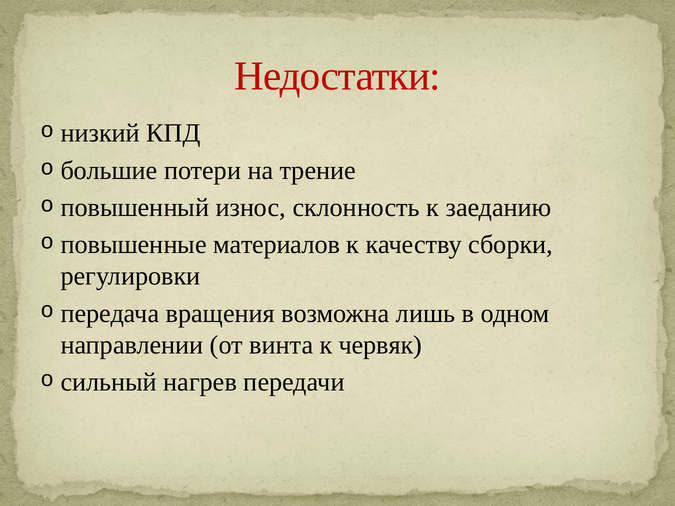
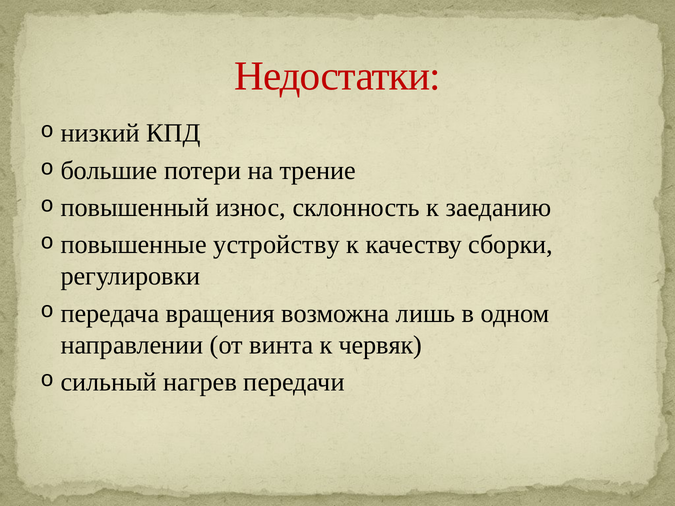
материалов: материалов -> устройству
